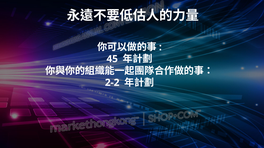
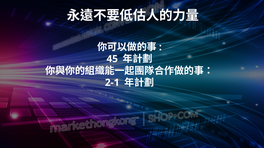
2-2: 2-2 -> 2-1
